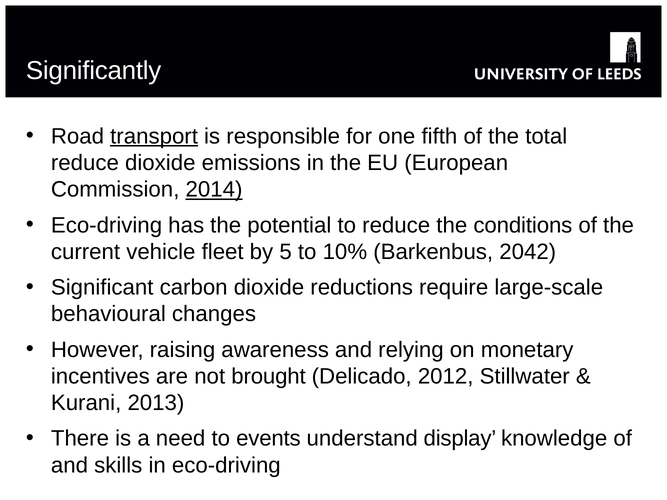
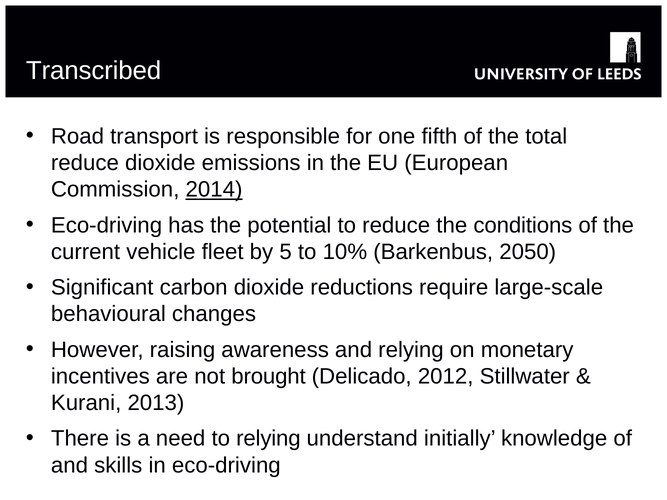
Significantly: Significantly -> Transcribed
transport underline: present -> none
2042: 2042 -> 2050
to events: events -> relying
display: display -> initially
